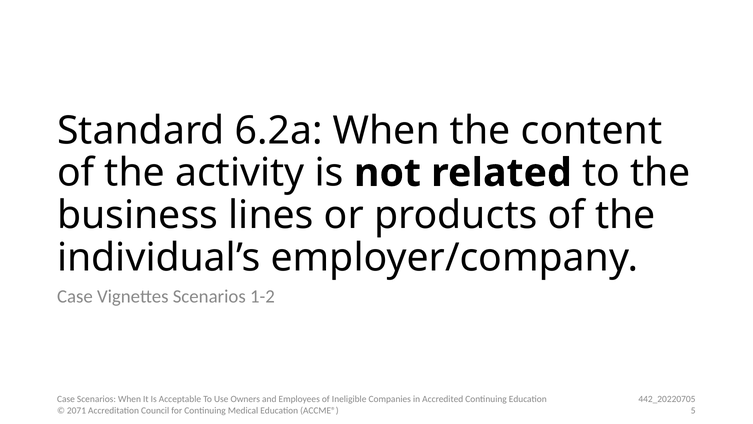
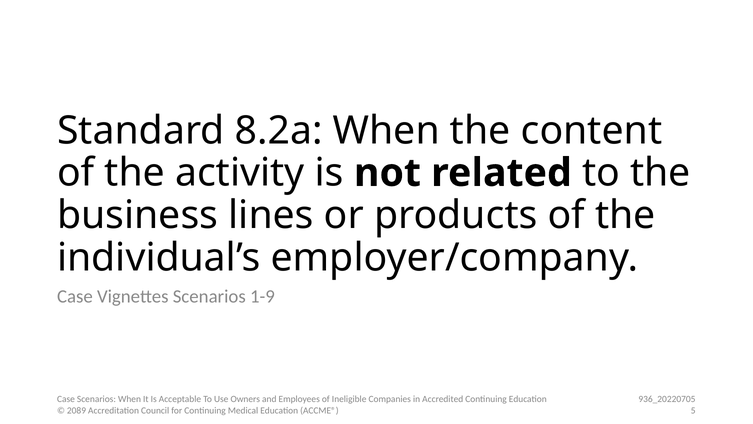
6.2a: 6.2a -> 8.2a
1-2: 1-2 -> 1-9
442_20220705: 442_20220705 -> 936_20220705
2071: 2071 -> 2089
